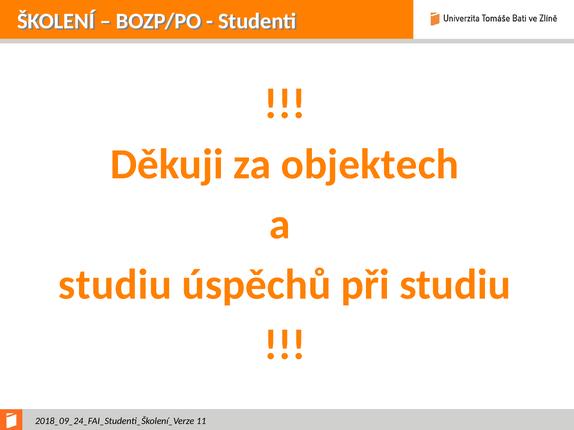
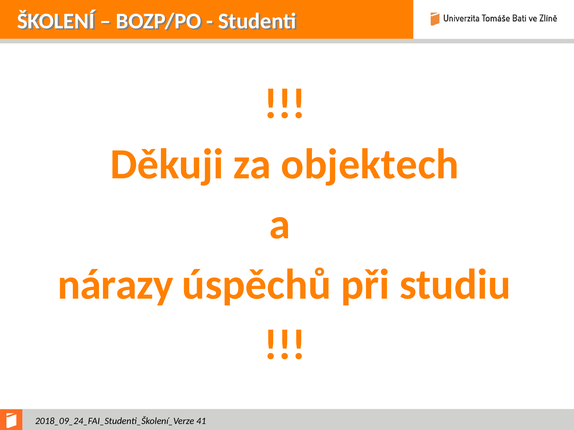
studiu at (115, 285): studiu -> nárazy
11: 11 -> 41
